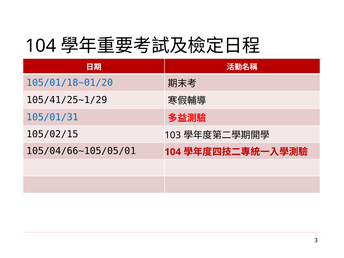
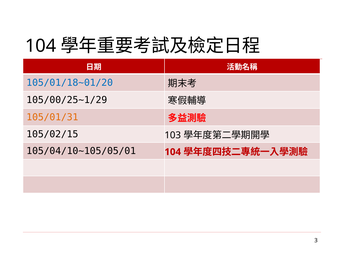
105/41/25~1/29: 105/41/25~1/29 -> 105/00/25~1/29
105/01/31 colour: blue -> orange
105/04/66~105/05/01: 105/04/66~105/05/01 -> 105/04/10~105/05/01
